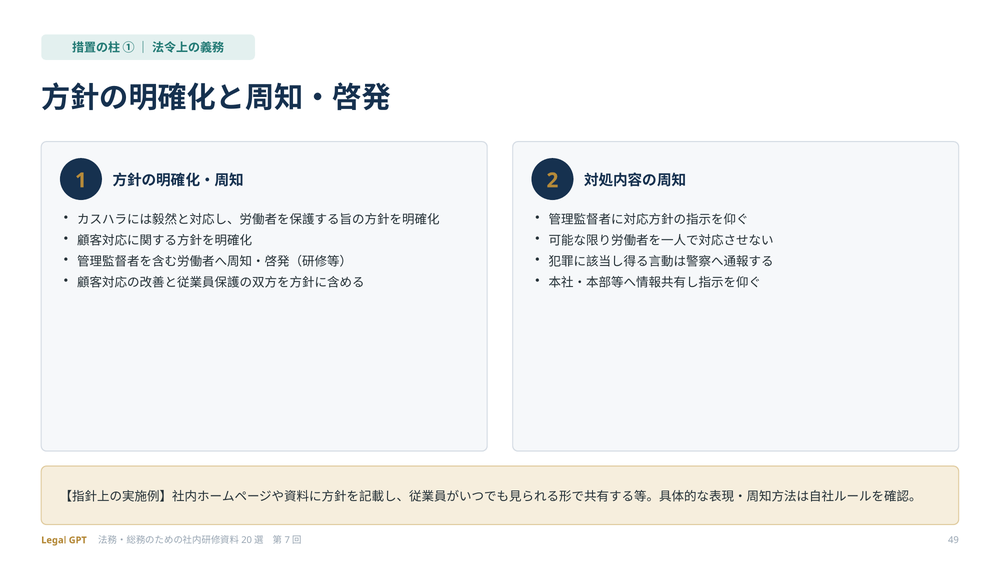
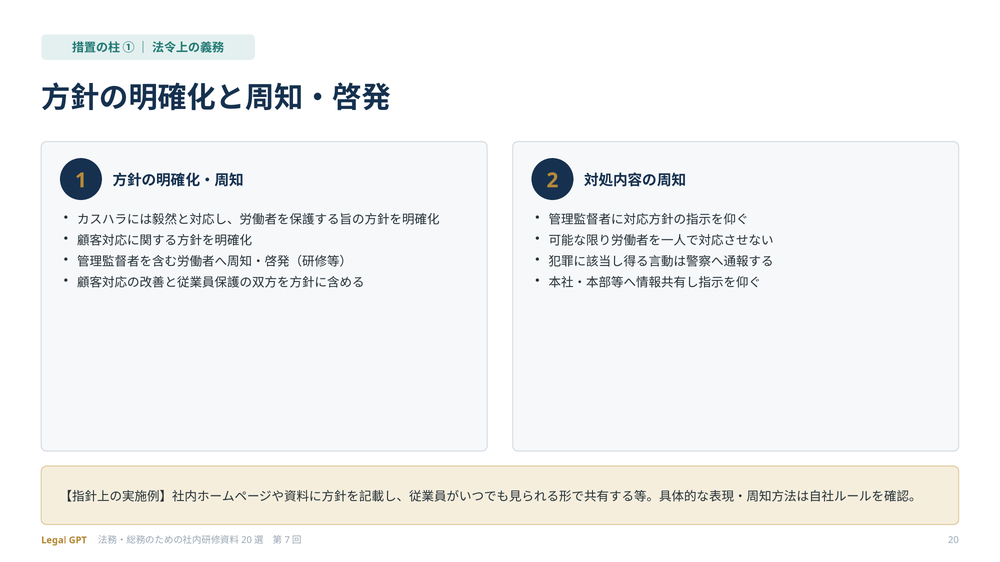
49: 49 -> 20
